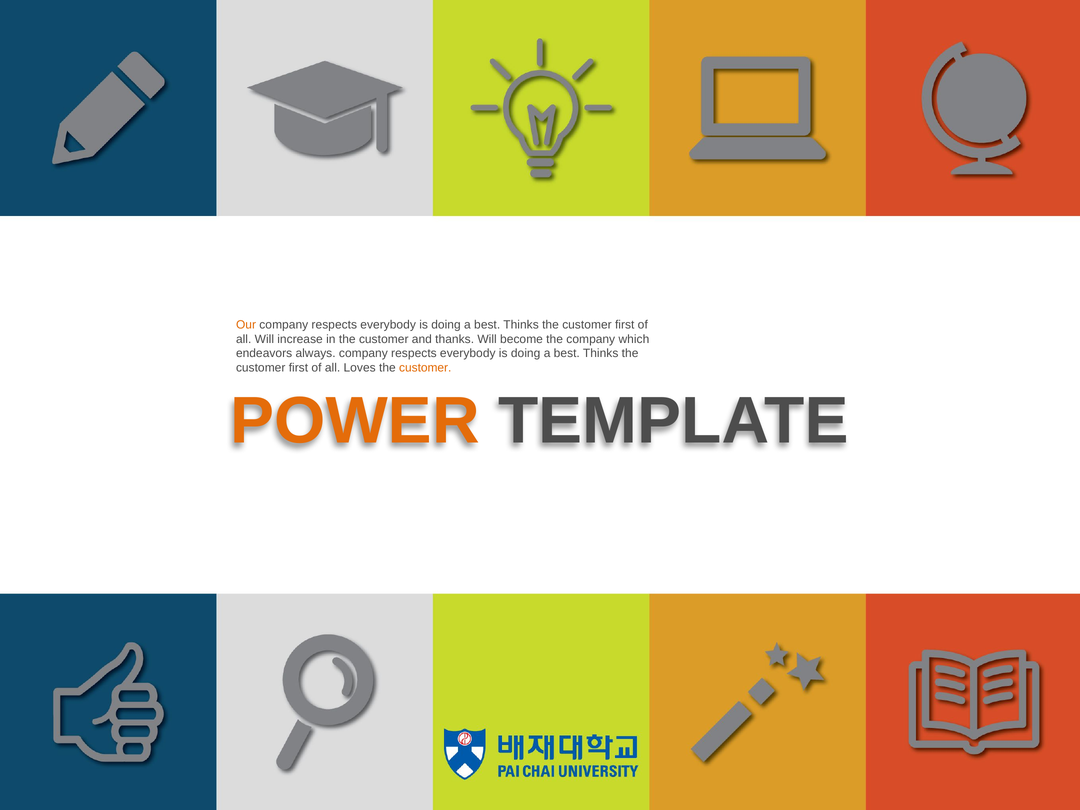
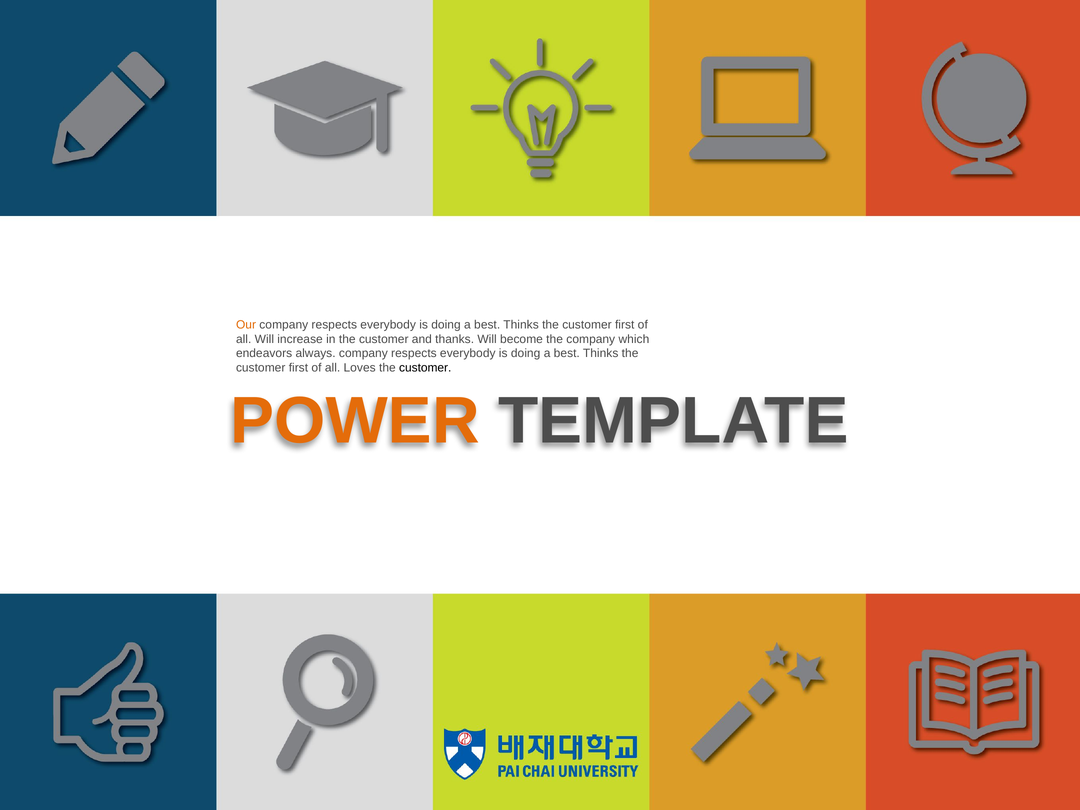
customer at (425, 368) colour: orange -> black
